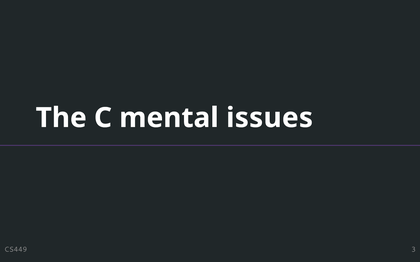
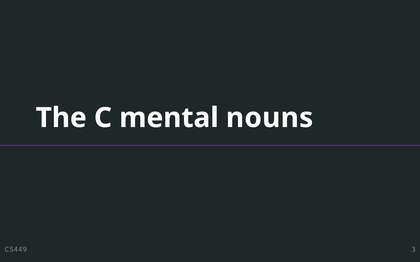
issues: issues -> nouns
